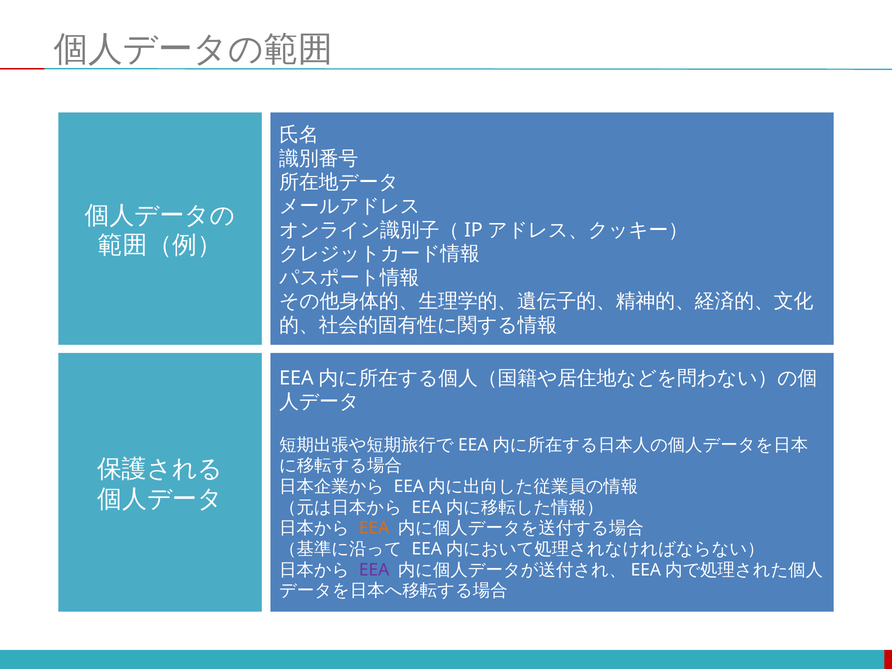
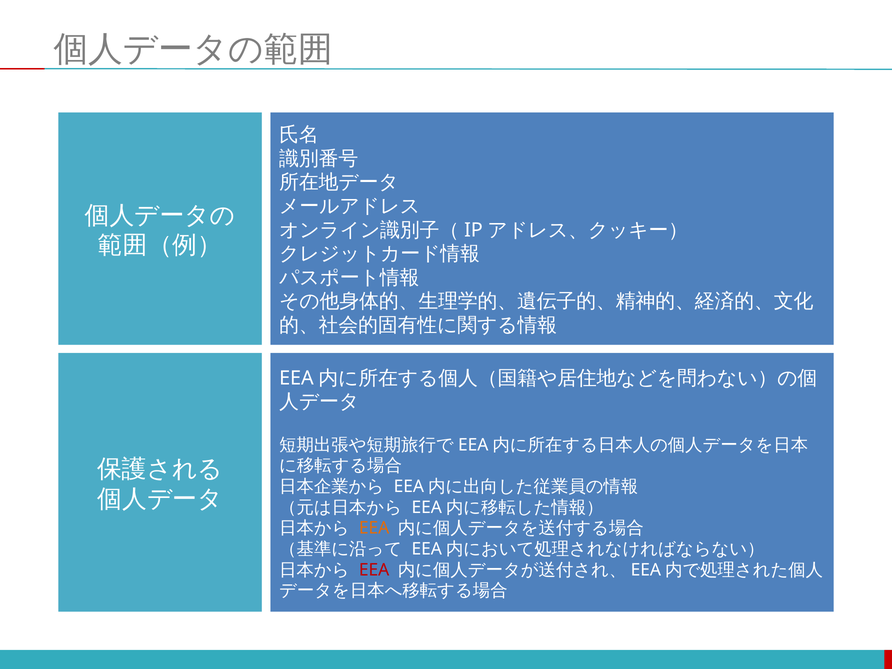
EEA at (374, 570) colour: purple -> red
